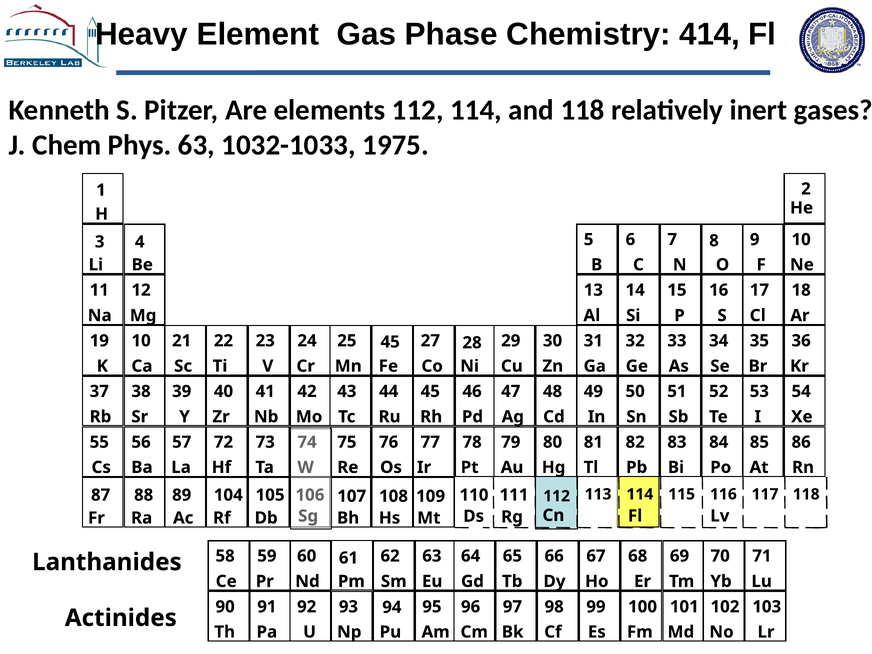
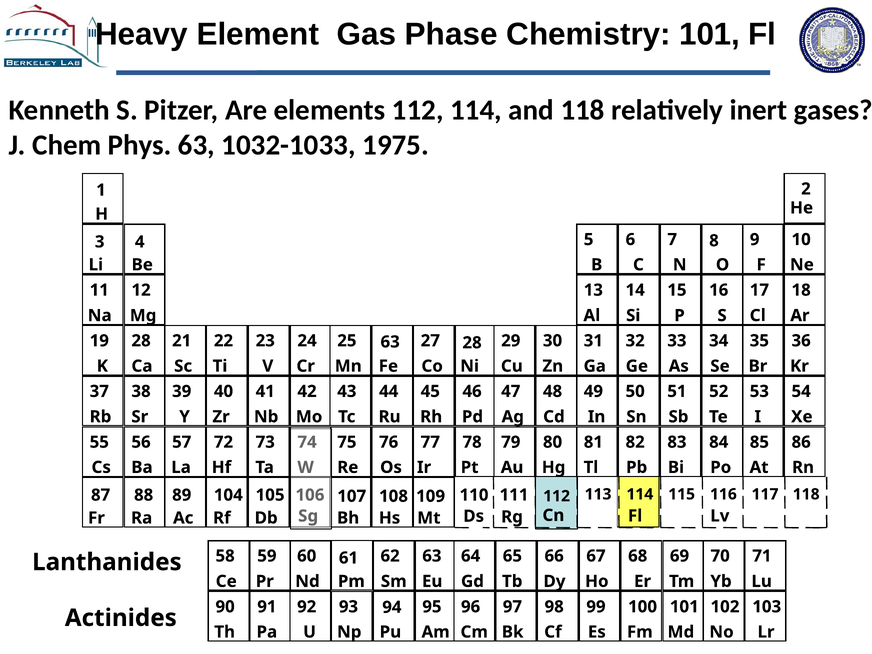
Chemistry 414: 414 -> 101
19 10: 10 -> 28
25 45: 45 -> 63
